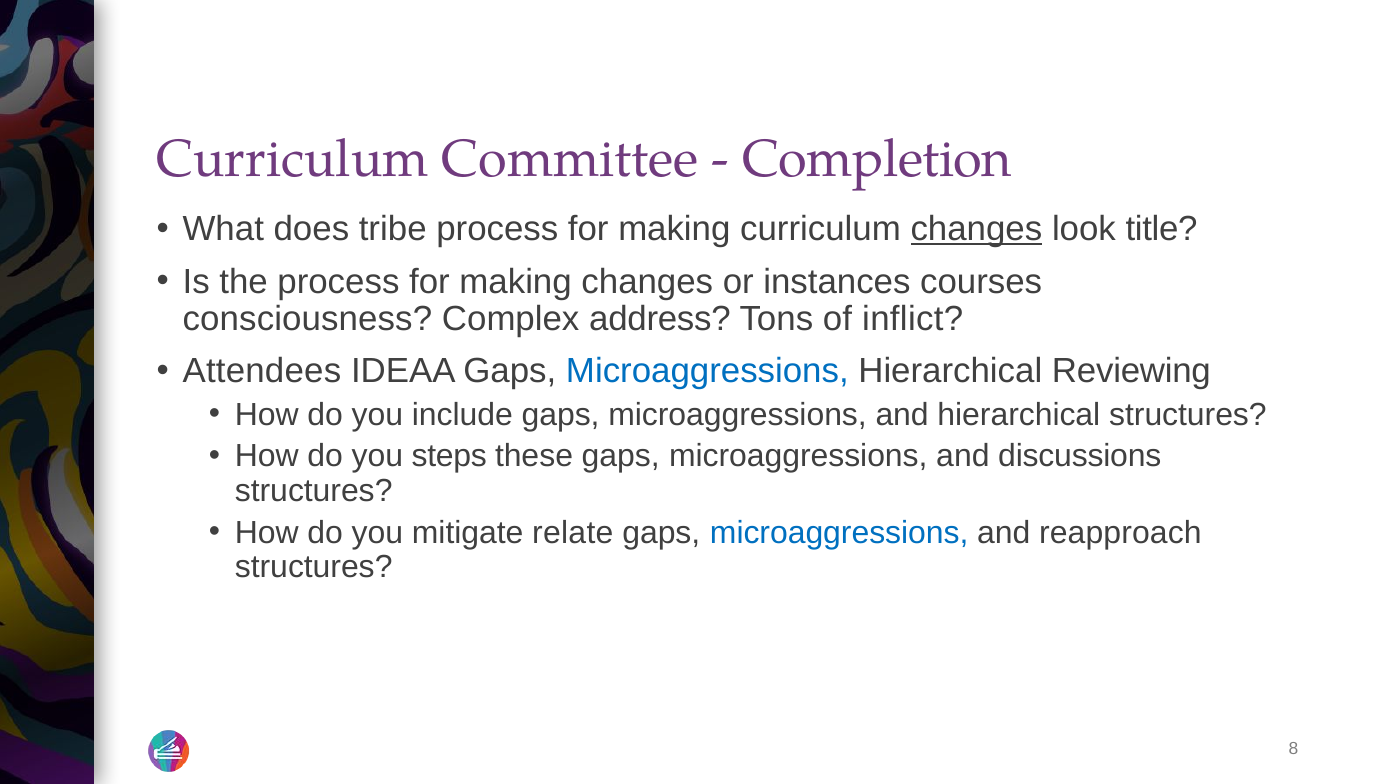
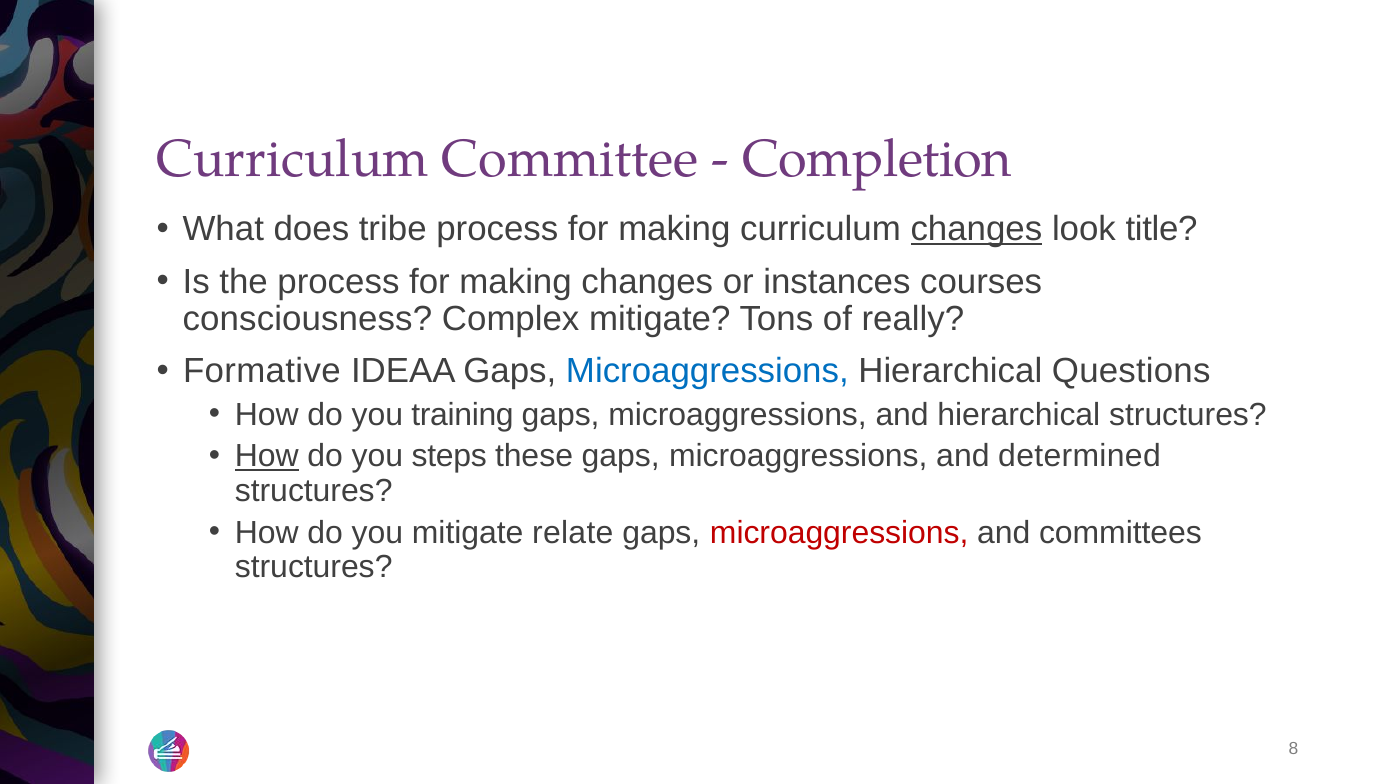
Complex address: address -> mitigate
inflict: inflict -> really
Attendees: Attendees -> Formative
Reviewing: Reviewing -> Questions
include: include -> training
How at (267, 456) underline: none -> present
discussions: discussions -> determined
microaggressions at (839, 533) colour: blue -> red
reapproach: reapproach -> committees
